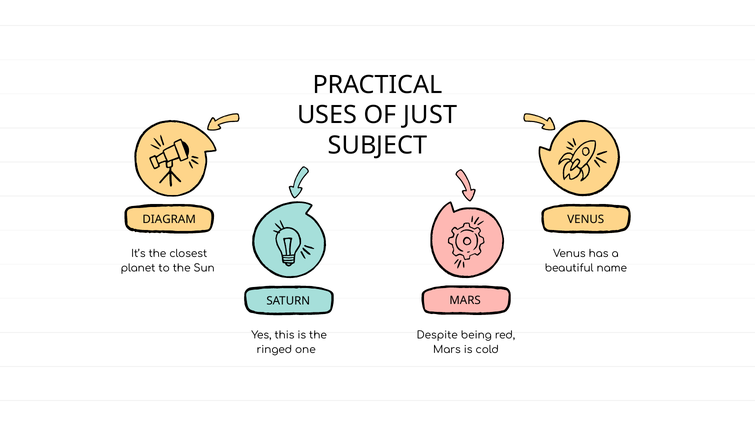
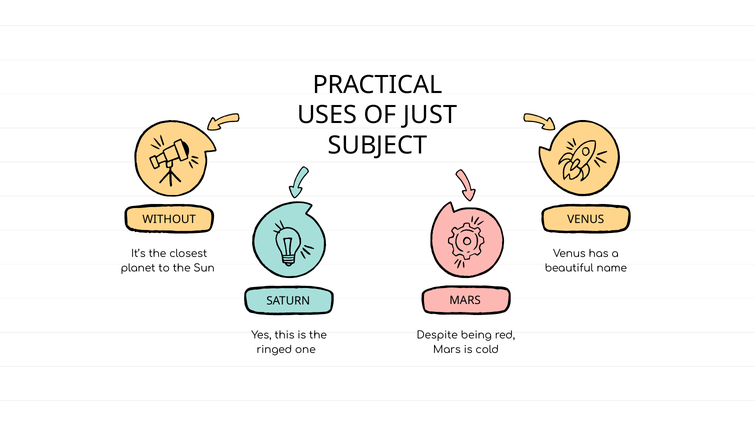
DIAGRAM: DIAGRAM -> WITHOUT
